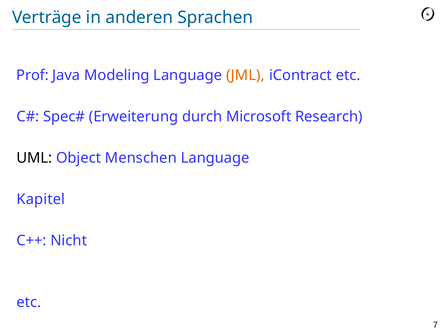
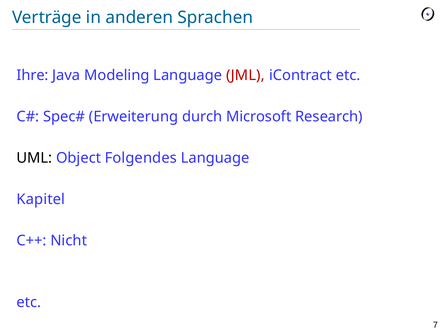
Prof: Prof -> Ihre
JML colour: orange -> red
Menschen: Menschen -> Folgendes
